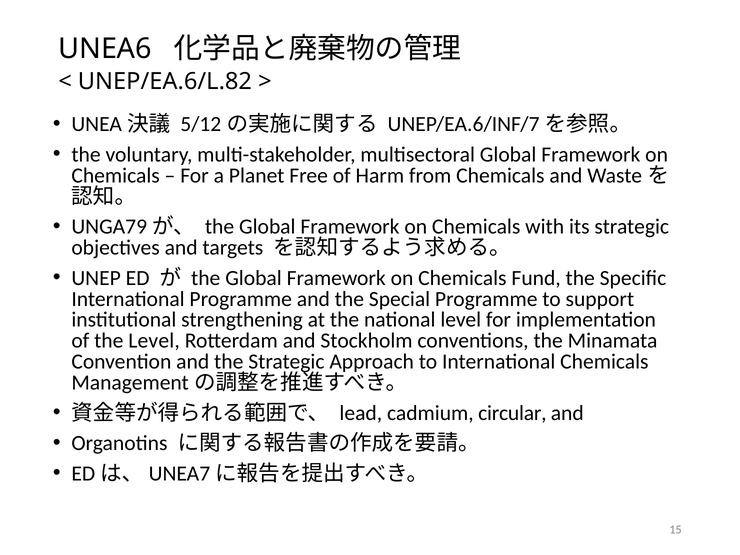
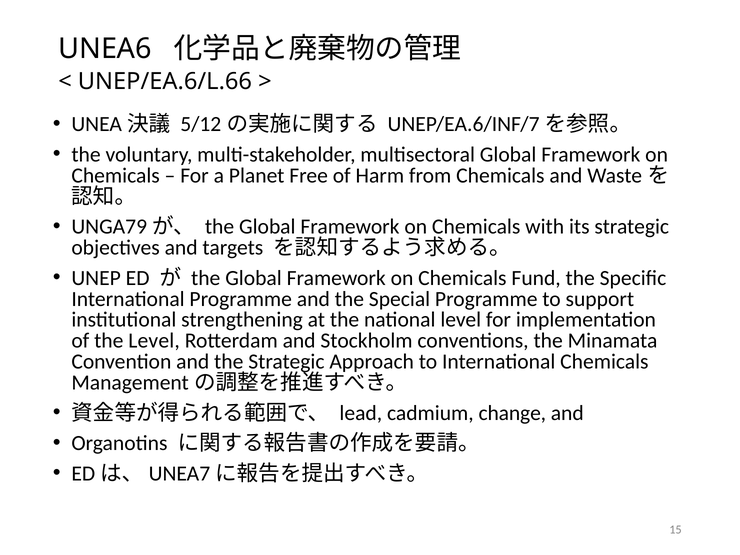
UNEP/EA.6/L.82: UNEP/EA.6/L.82 -> UNEP/EA.6/L.66
circular: circular -> change
